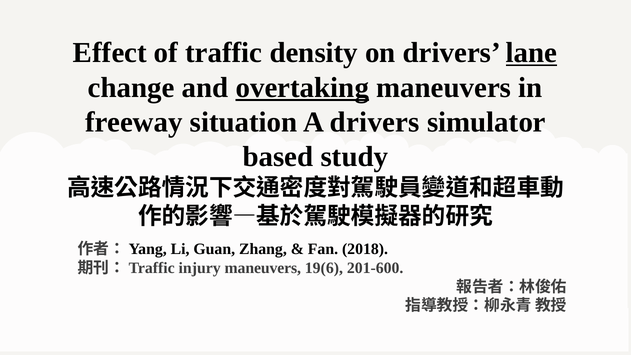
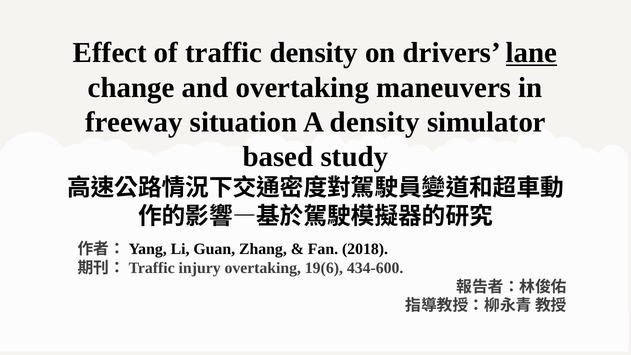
overtaking at (302, 88) underline: present -> none
A drivers: drivers -> density
injury maneuvers: maneuvers -> overtaking
201-600: 201-600 -> 434-600
